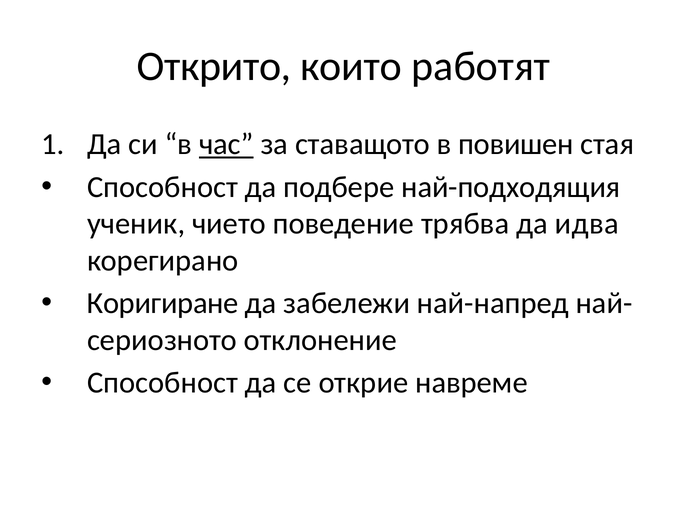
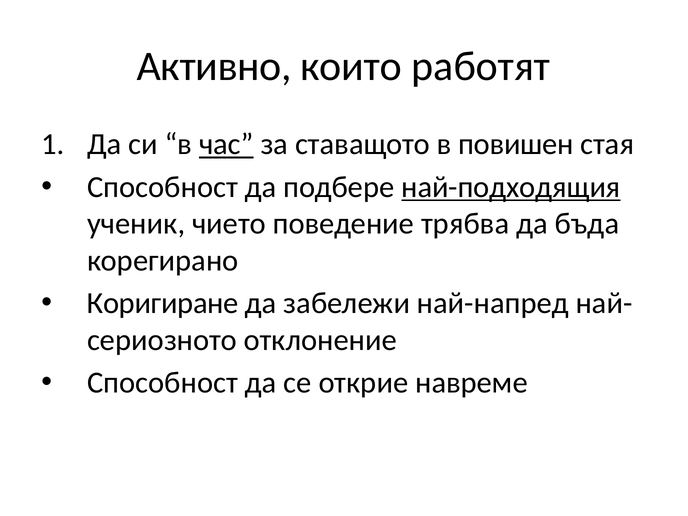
Открито: Открито -> Активно
най-подходящия underline: none -> present
идва: идва -> бъда
